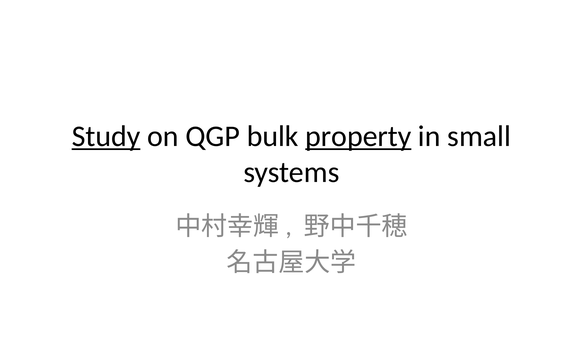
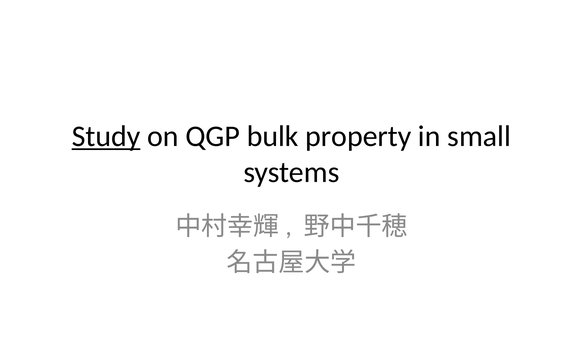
property underline: present -> none
